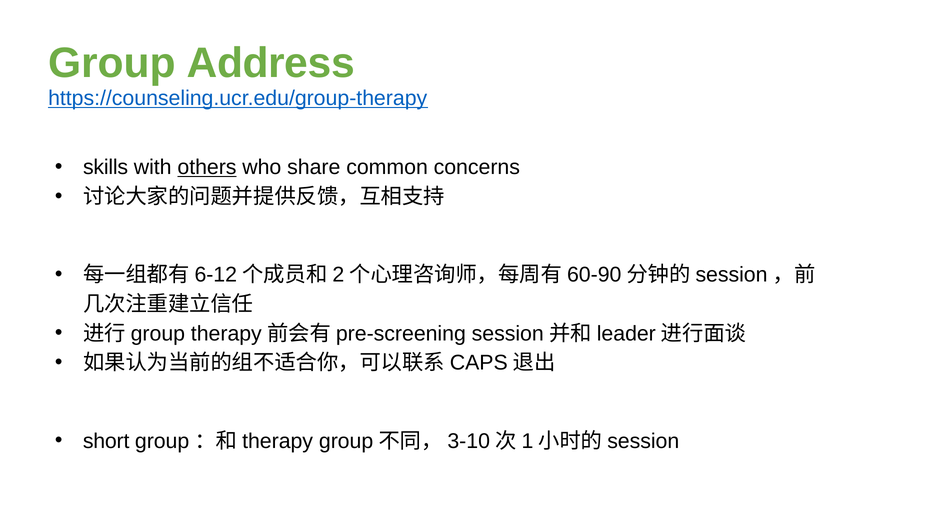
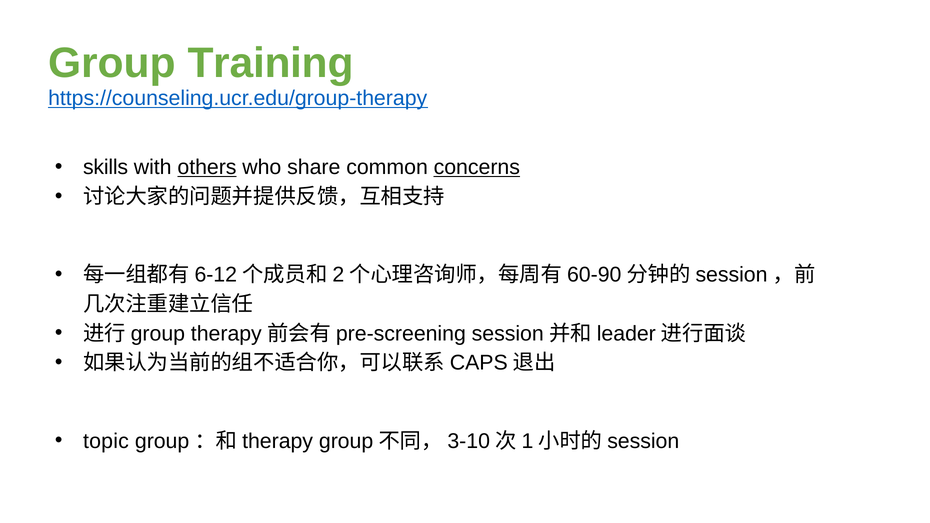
Address: Address -> Training
concerns underline: none -> present
short: short -> topic
